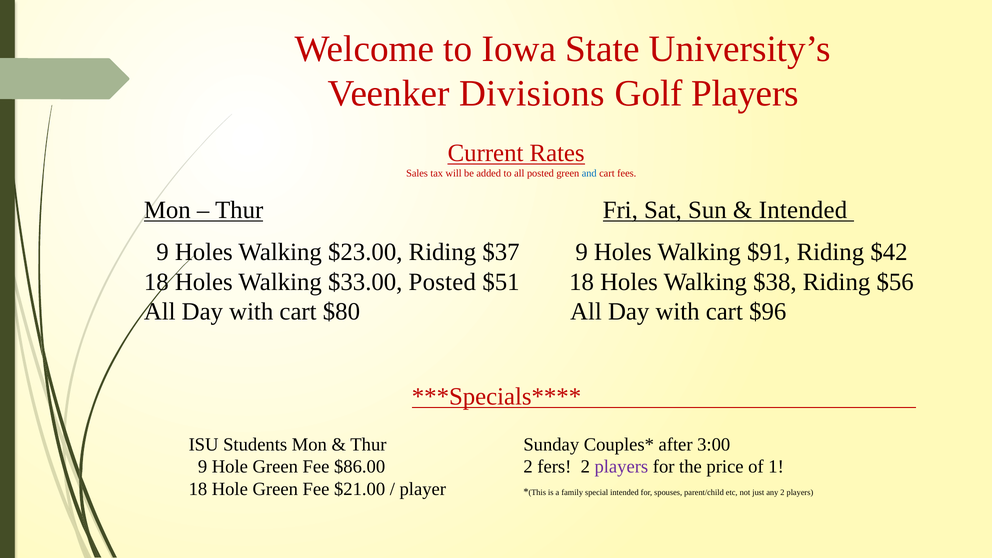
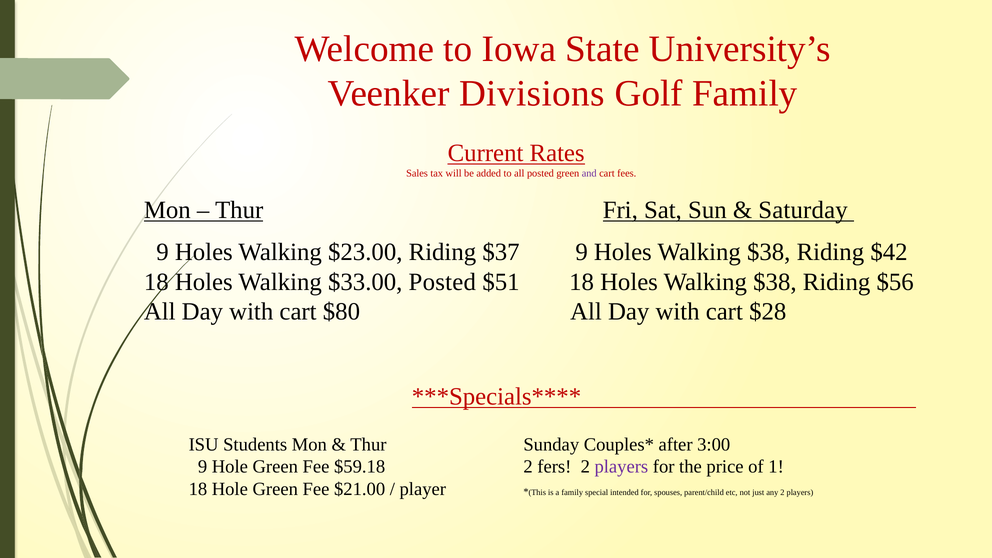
Golf Players: Players -> Family
and colour: blue -> purple
Intended at (803, 210): Intended -> Saturday
9 Holes Walking $91: $91 -> $38
$96: $96 -> $28
$86.00: $86.00 -> $59.18
